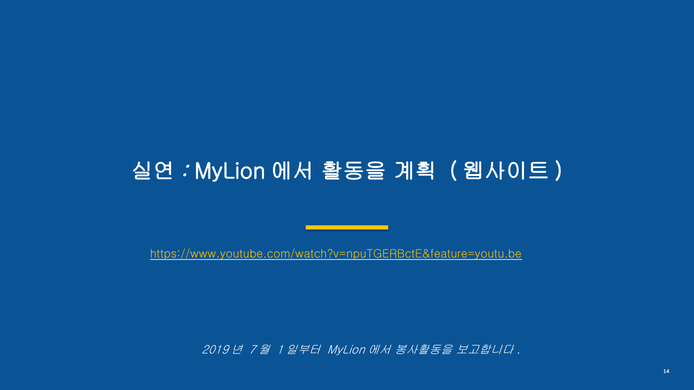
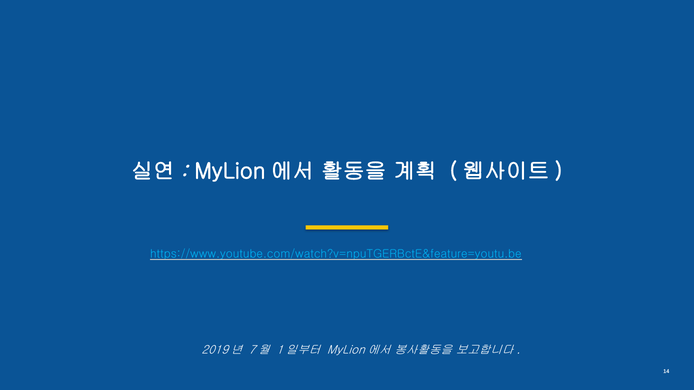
https://www.youtube.com/watch?v=npuTGERBctE&feature=youtu.be colour: yellow -> light blue
